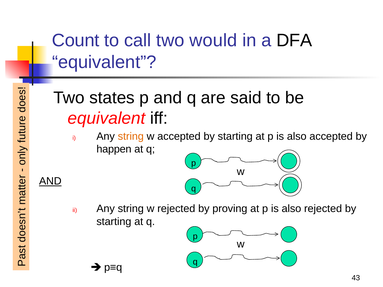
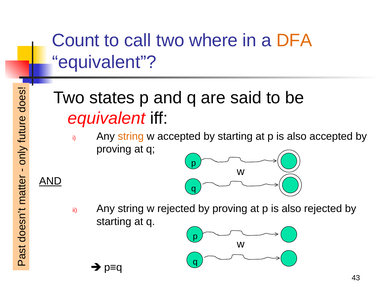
would: would -> where
DFA colour: black -> orange
happen at (114, 149): happen -> proving
